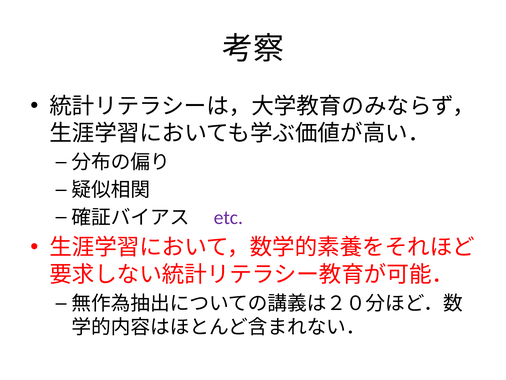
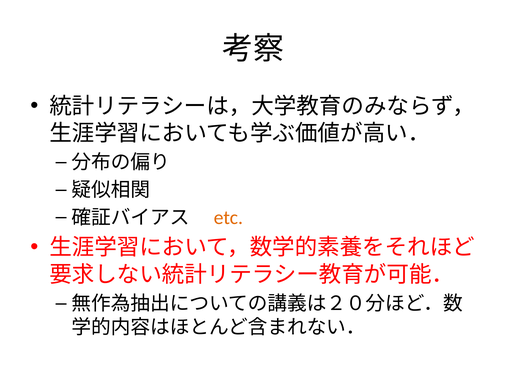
etc colour: purple -> orange
